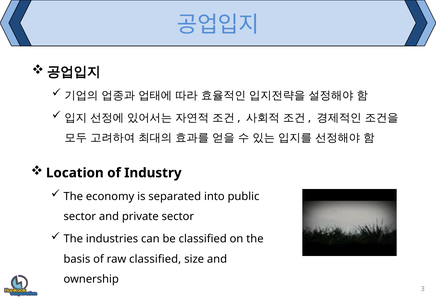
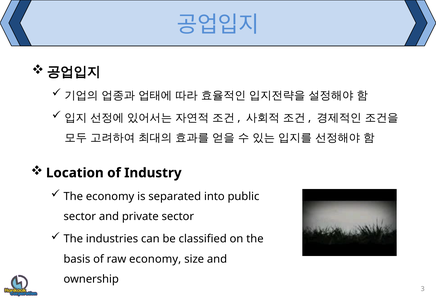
raw classified: classified -> economy
